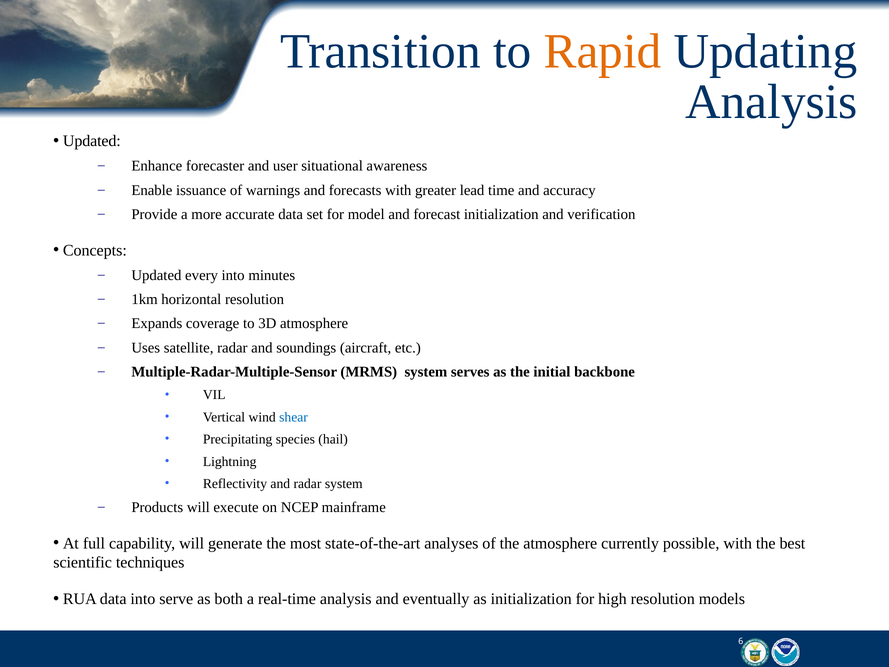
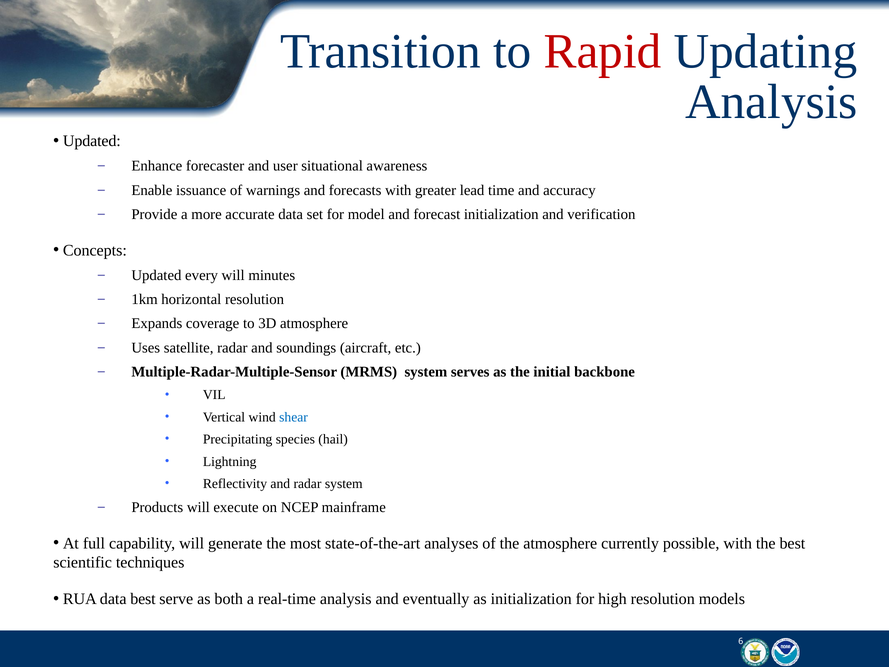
Rapid colour: orange -> red
every into: into -> will
data into: into -> best
